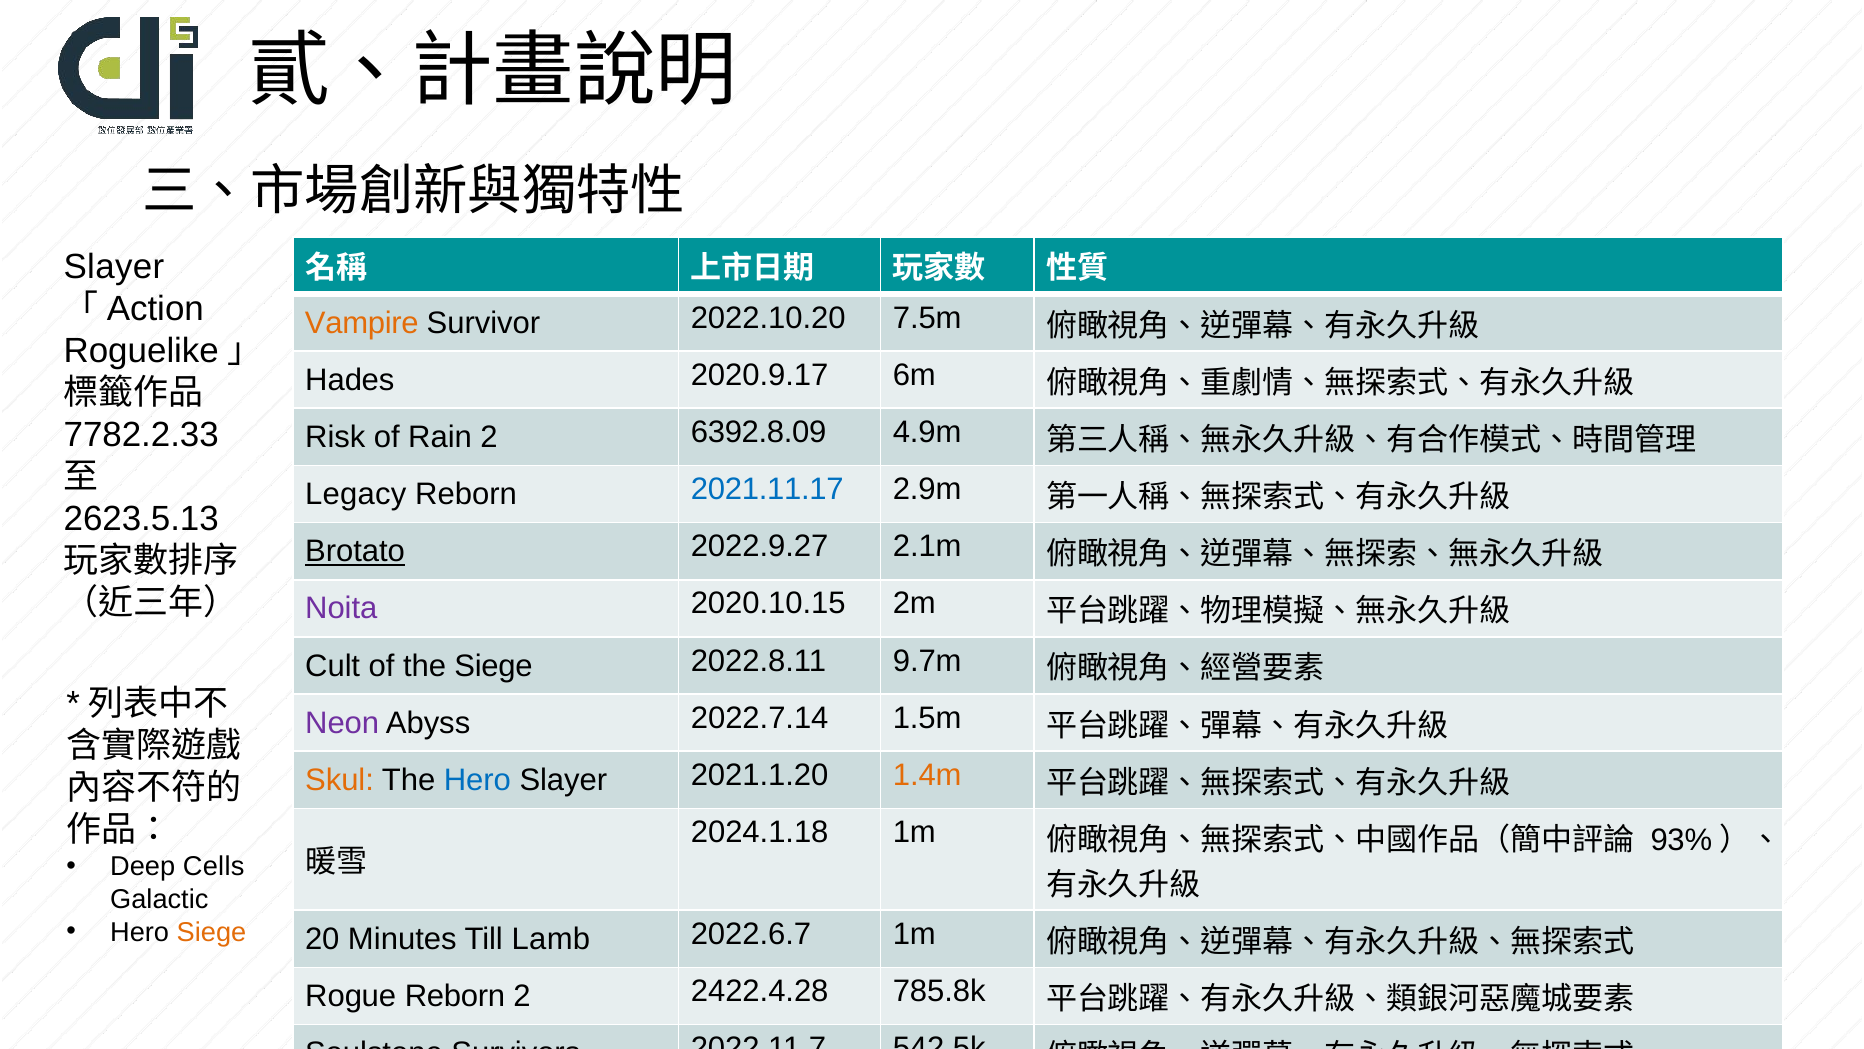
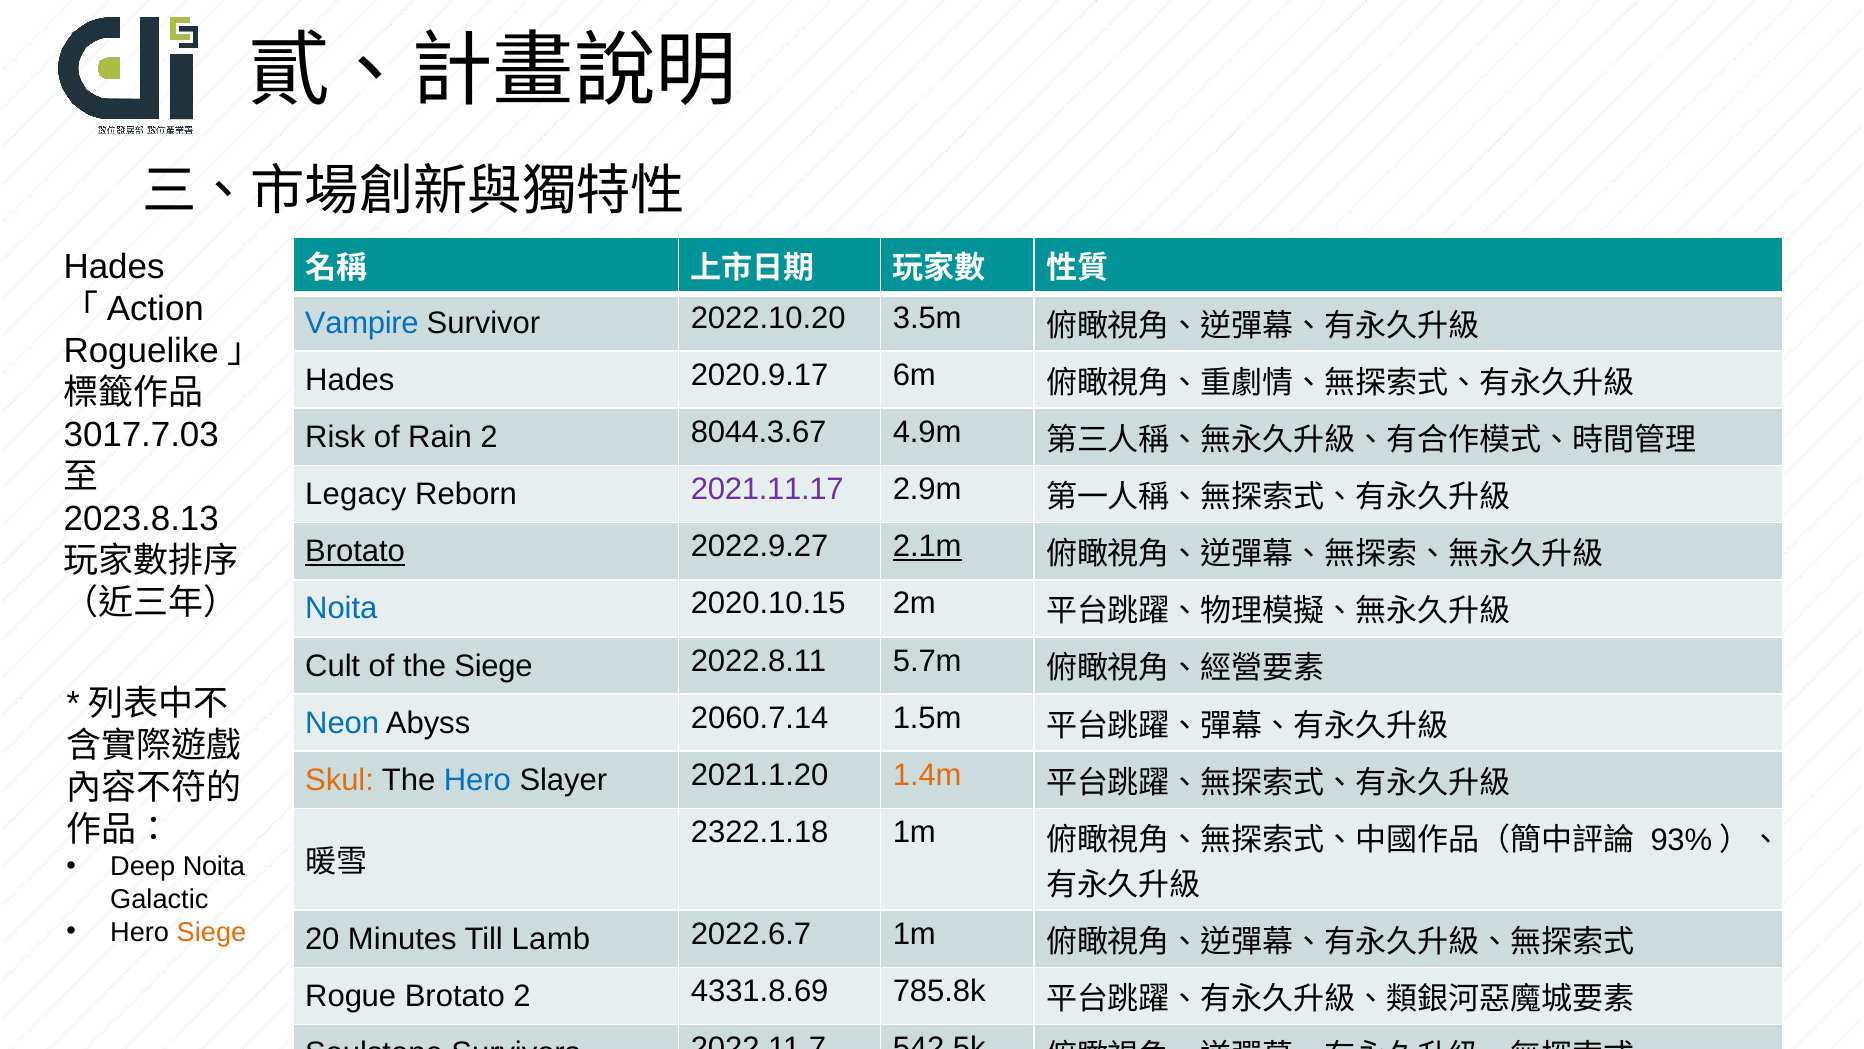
Slayer at (114, 267): Slayer -> Hades
Vampire colour: orange -> blue
7.5m: 7.5m -> 3.5m
7782.2.33: 7782.2.33 -> 3017.7.03
6392.8.09: 6392.8.09 -> 8044.3.67
2021.11.17 colour: blue -> purple
2623.5.13: 2623.5.13 -> 2023.8.13
2.1m underline: none -> present
Noita at (341, 608) colour: purple -> blue
9.7m: 9.7m -> 5.7m
Neon colour: purple -> blue
2022.7.14: 2022.7.14 -> 2060.7.14
2024.1.18: 2024.1.18 -> 2322.1.18
Deep Cells: Cells -> Noita
Rogue Reborn: Reborn -> Brotato
2422.4.28: 2422.4.28 -> 4331.8.69
